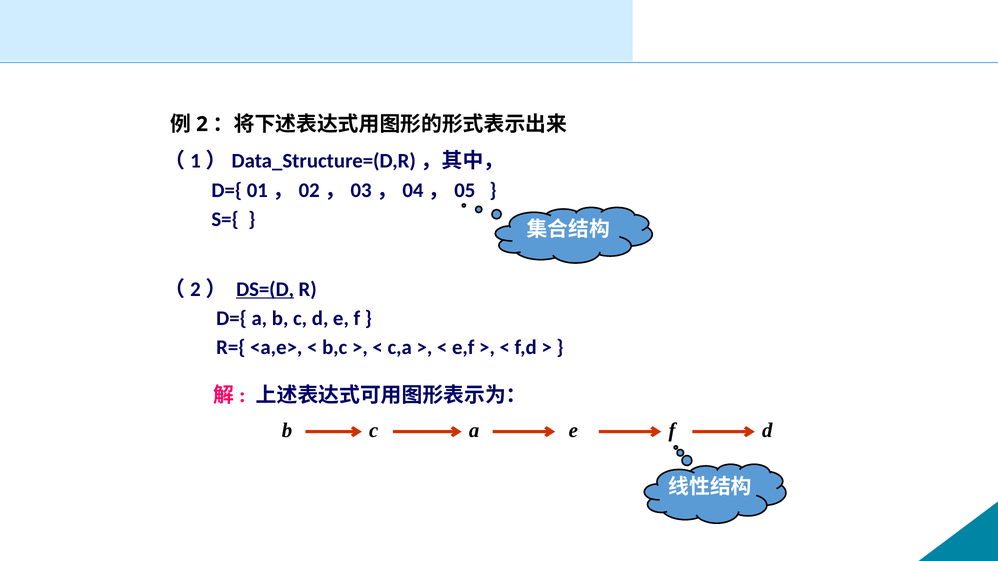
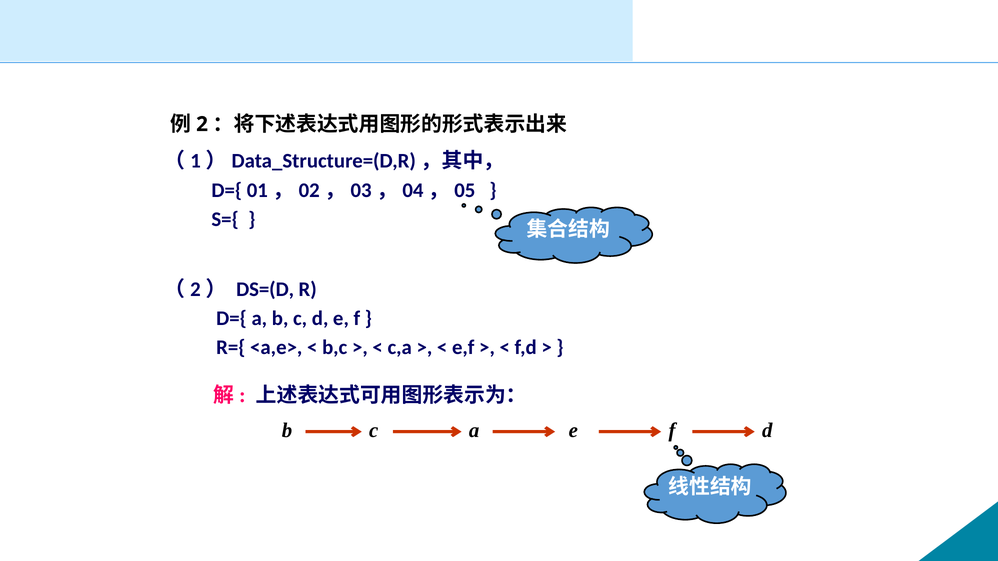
DS=(D underline: present -> none
